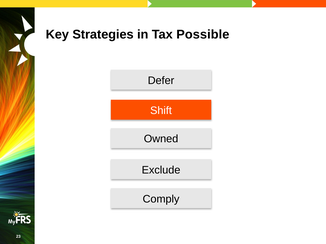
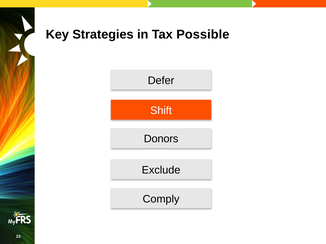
Owned: Owned -> Donors
